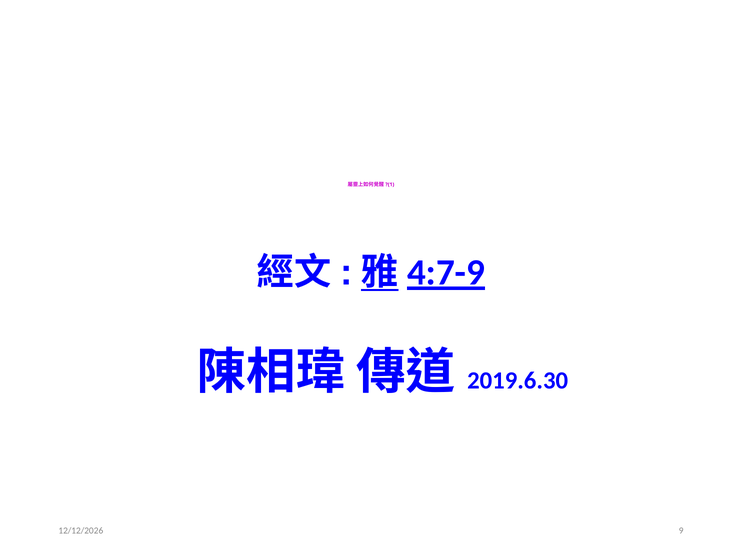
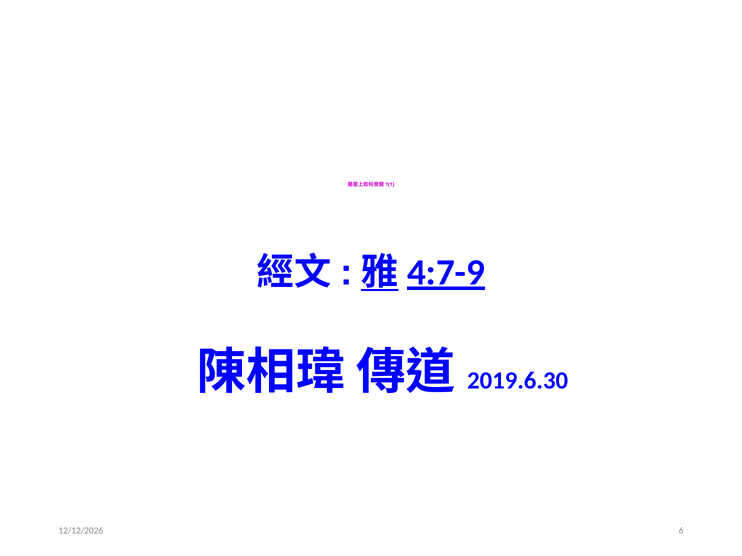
9: 9 -> 6
